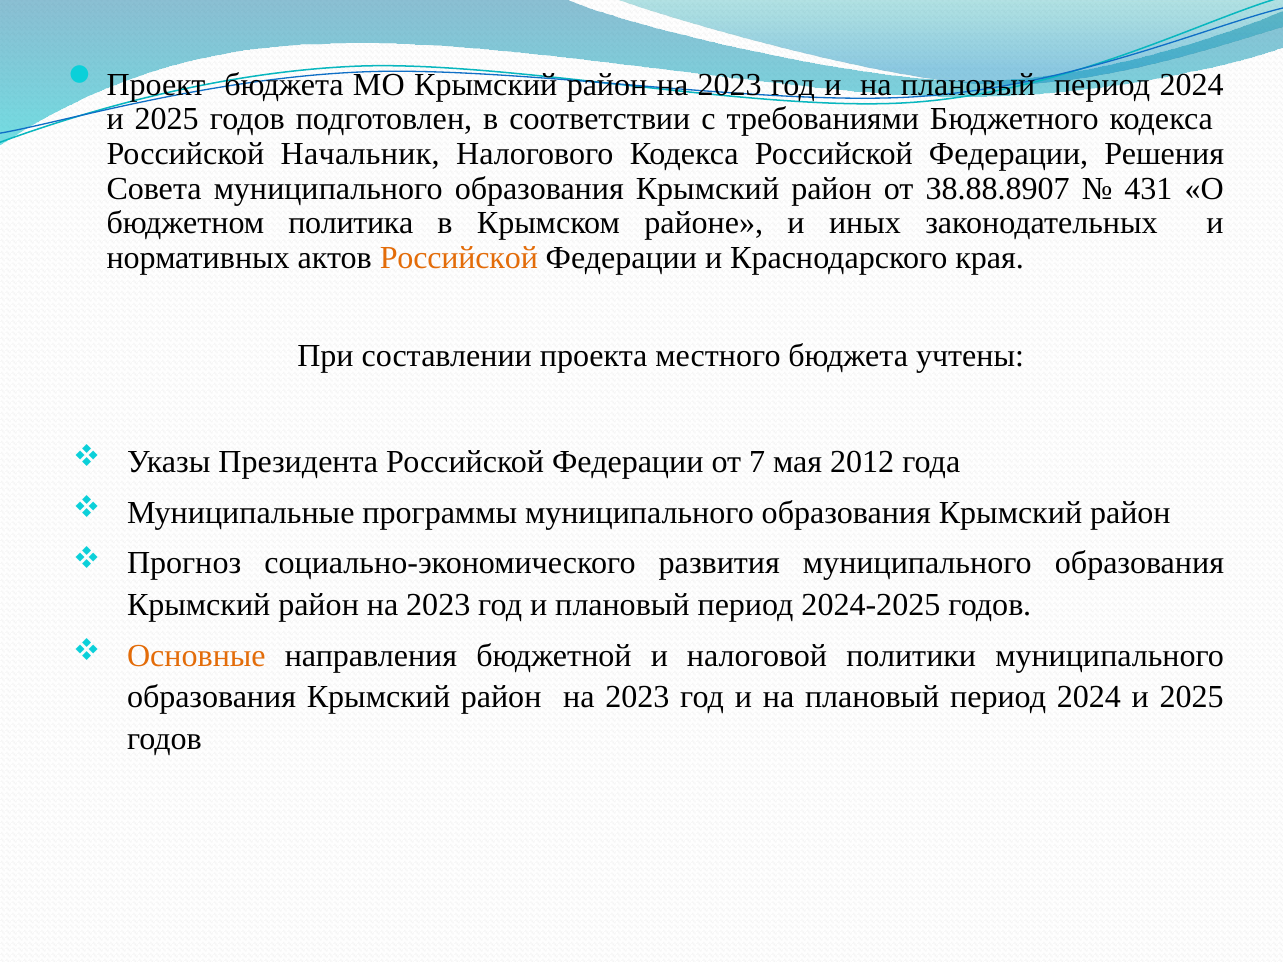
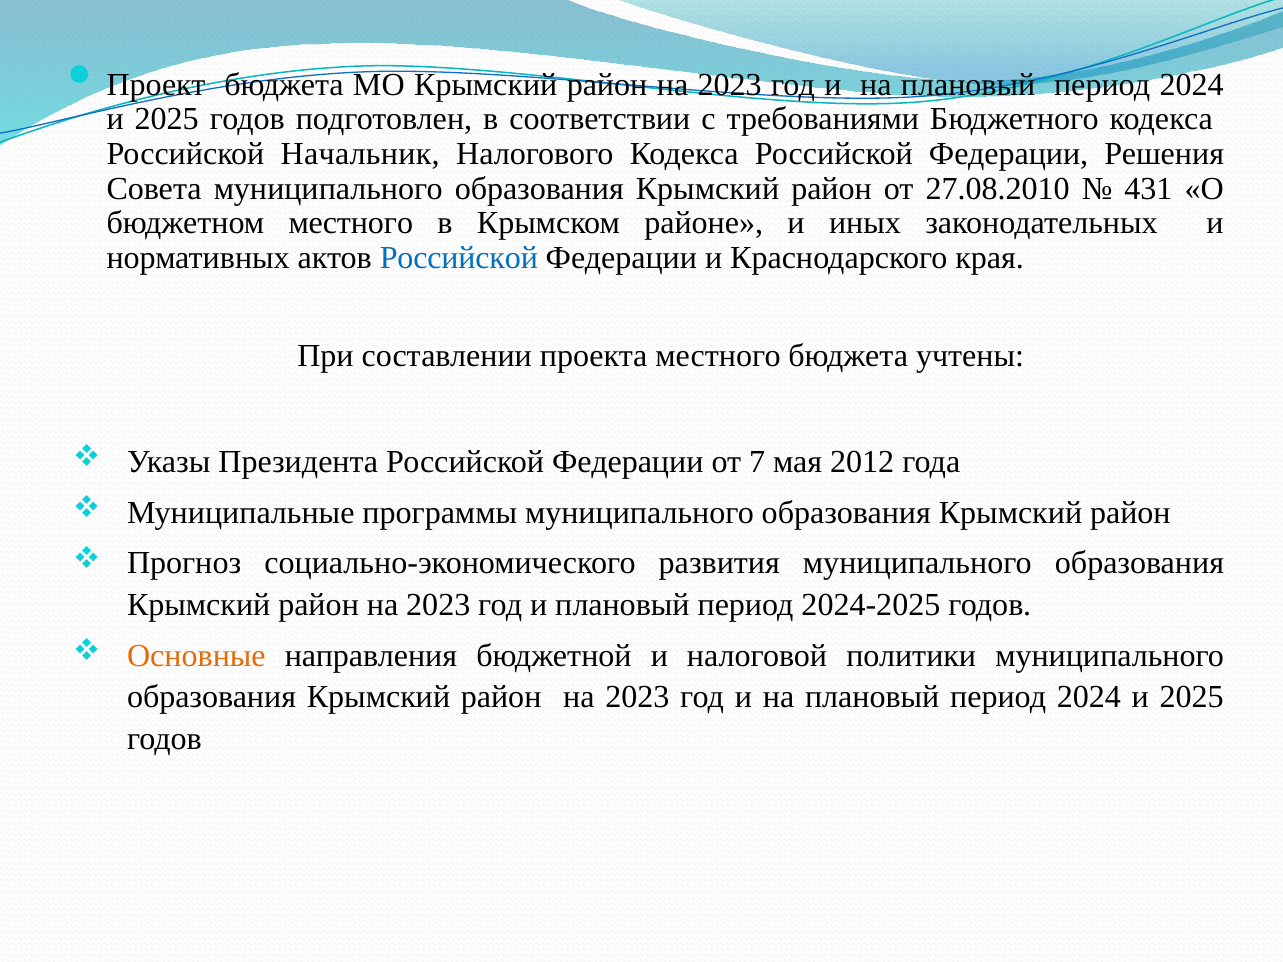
38.88.8907: 38.88.8907 -> 27.08.2010
бюджетном политика: политика -> местного
Российской at (459, 258) colour: orange -> blue
